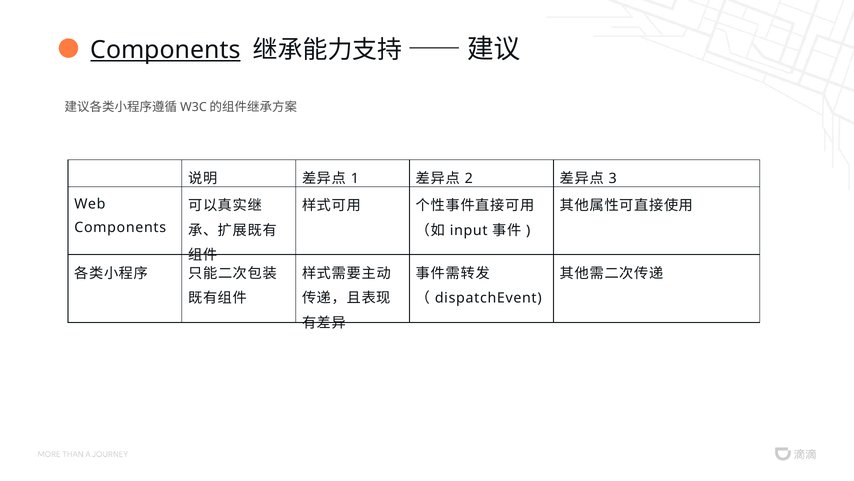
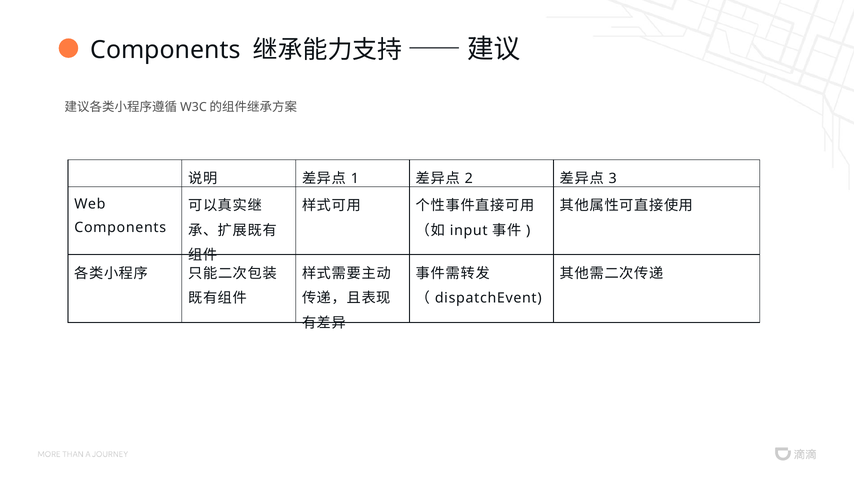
Components at (165, 50) underline: present -> none
